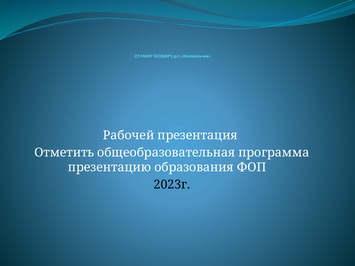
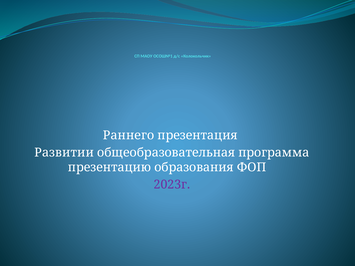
Рабочей: Рабочей -> Раннего
Отметить: Отметить -> Развитии
2023г colour: black -> purple
